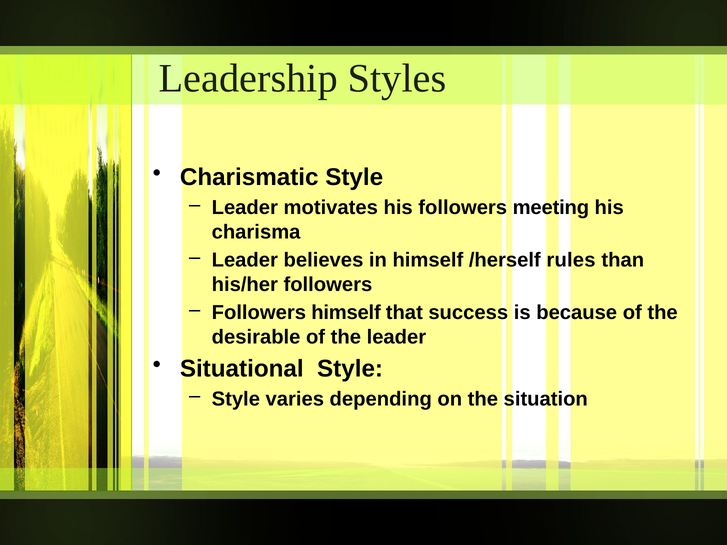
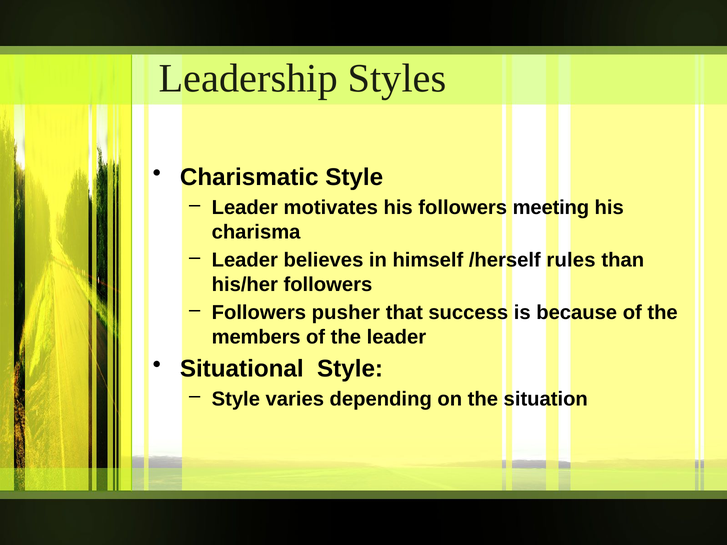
Followers himself: himself -> pusher
desirable: desirable -> members
